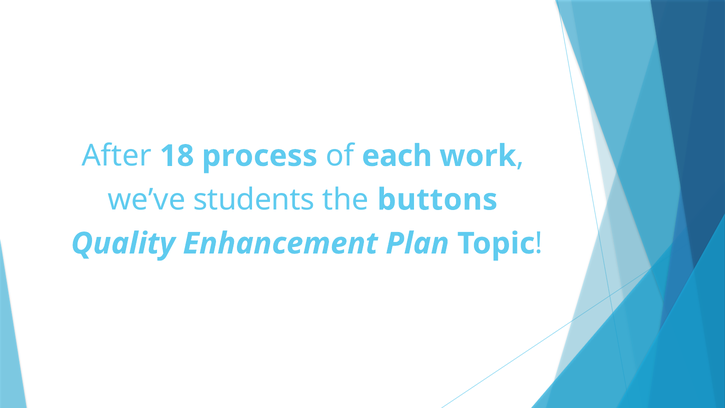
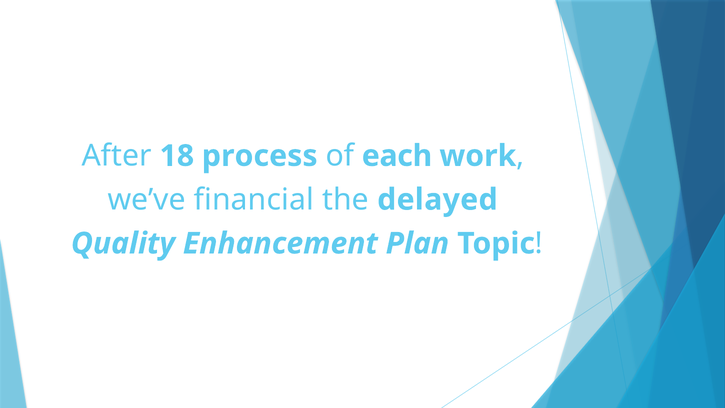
students: students -> financial
buttons: buttons -> delayed
